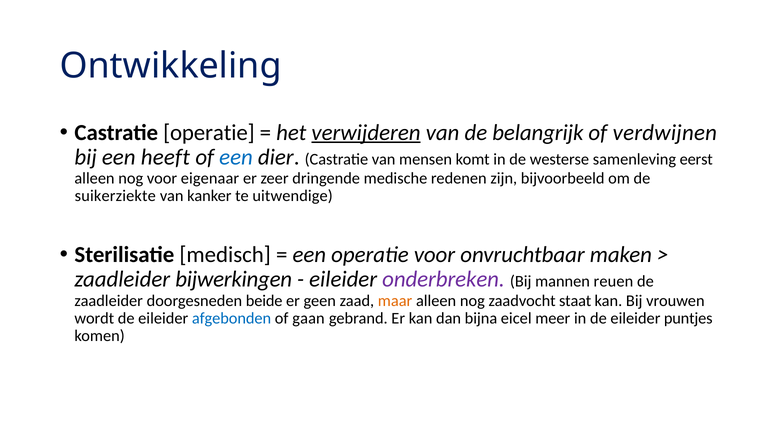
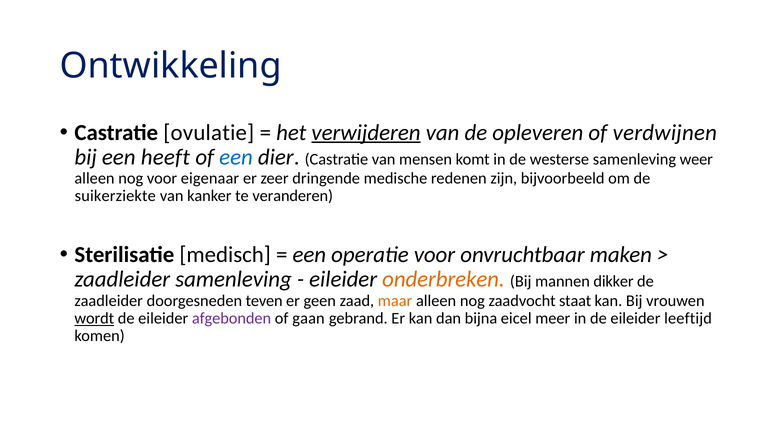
Castratie operatie: operatie -> ovulatie
belangrijk: belangrijk -> opleveren
eerst: eerst -> weer
uitwendige: uitwendige -> veranderen
zaadleider bijwerkingen: bijwerkingen -> samenleving
onderbreken colour: purple -> orange
reuen: reuen -> dikker
beide: beide -> teven
wordt underline: none -> present
afgebonden colour: blue -> purple
puntjes: puntjes -> leeftijd
